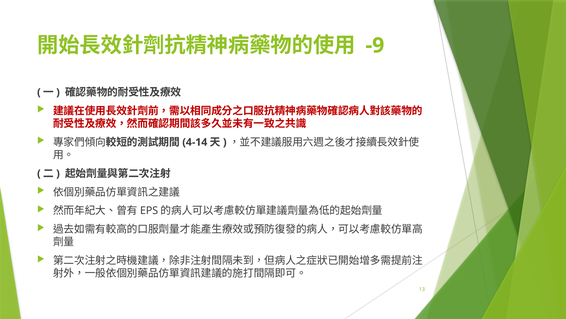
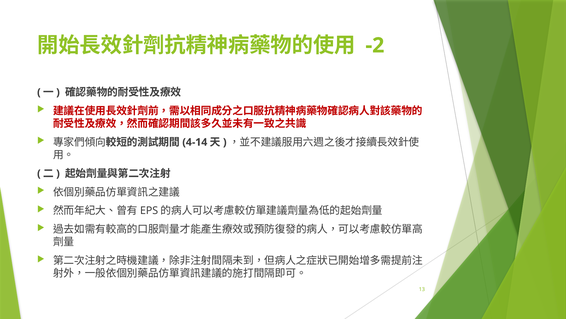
-9: -9 -> -2
